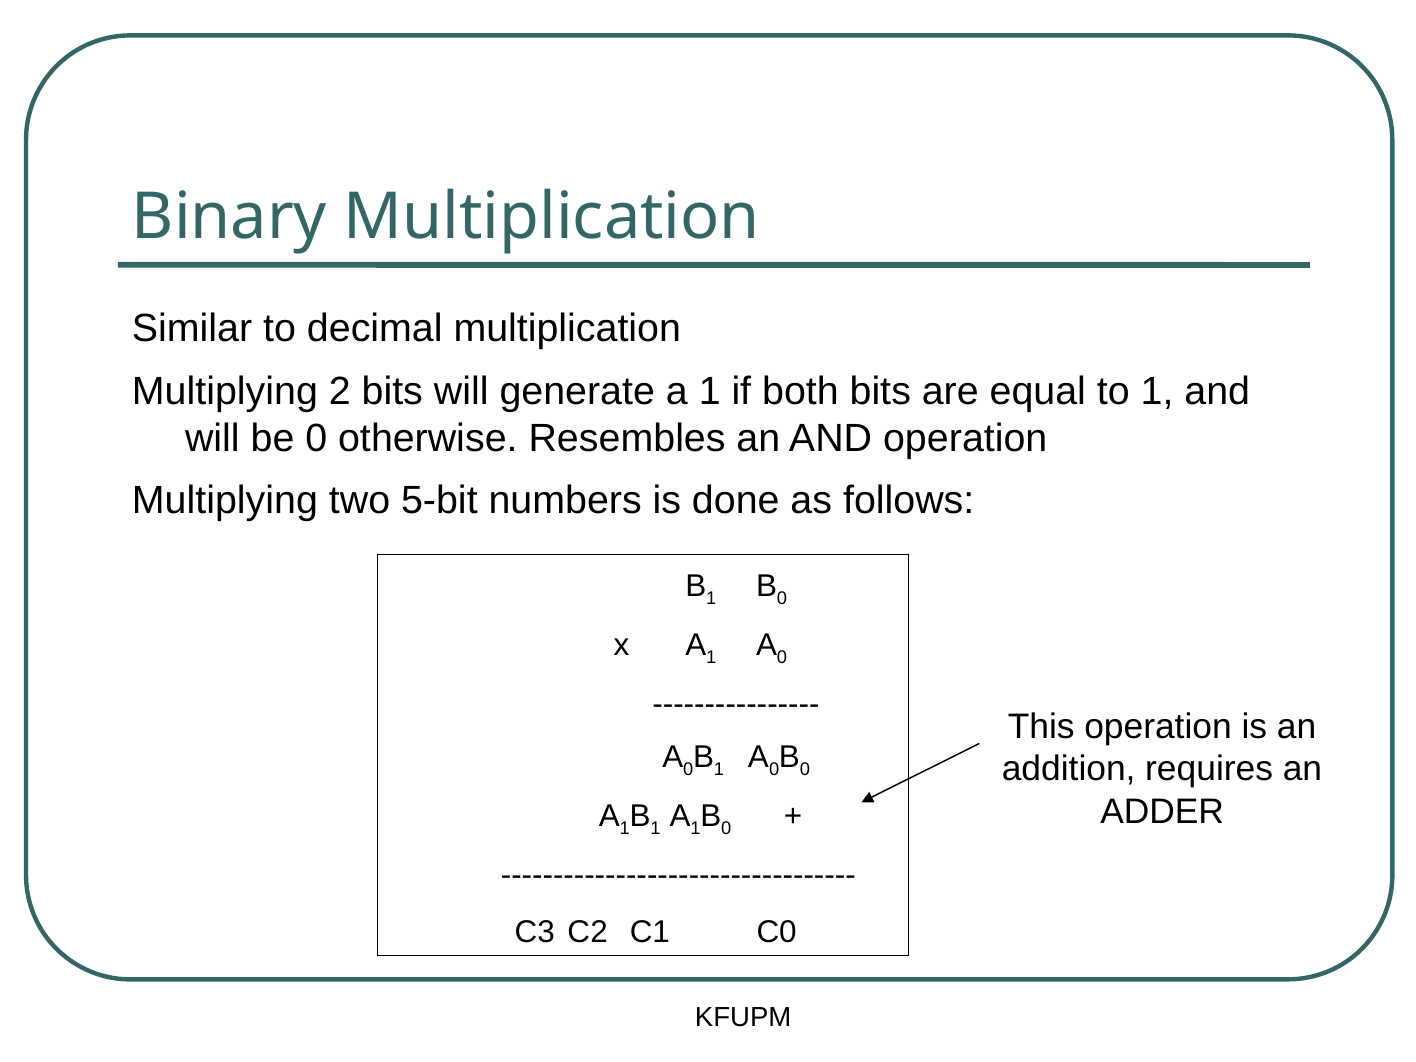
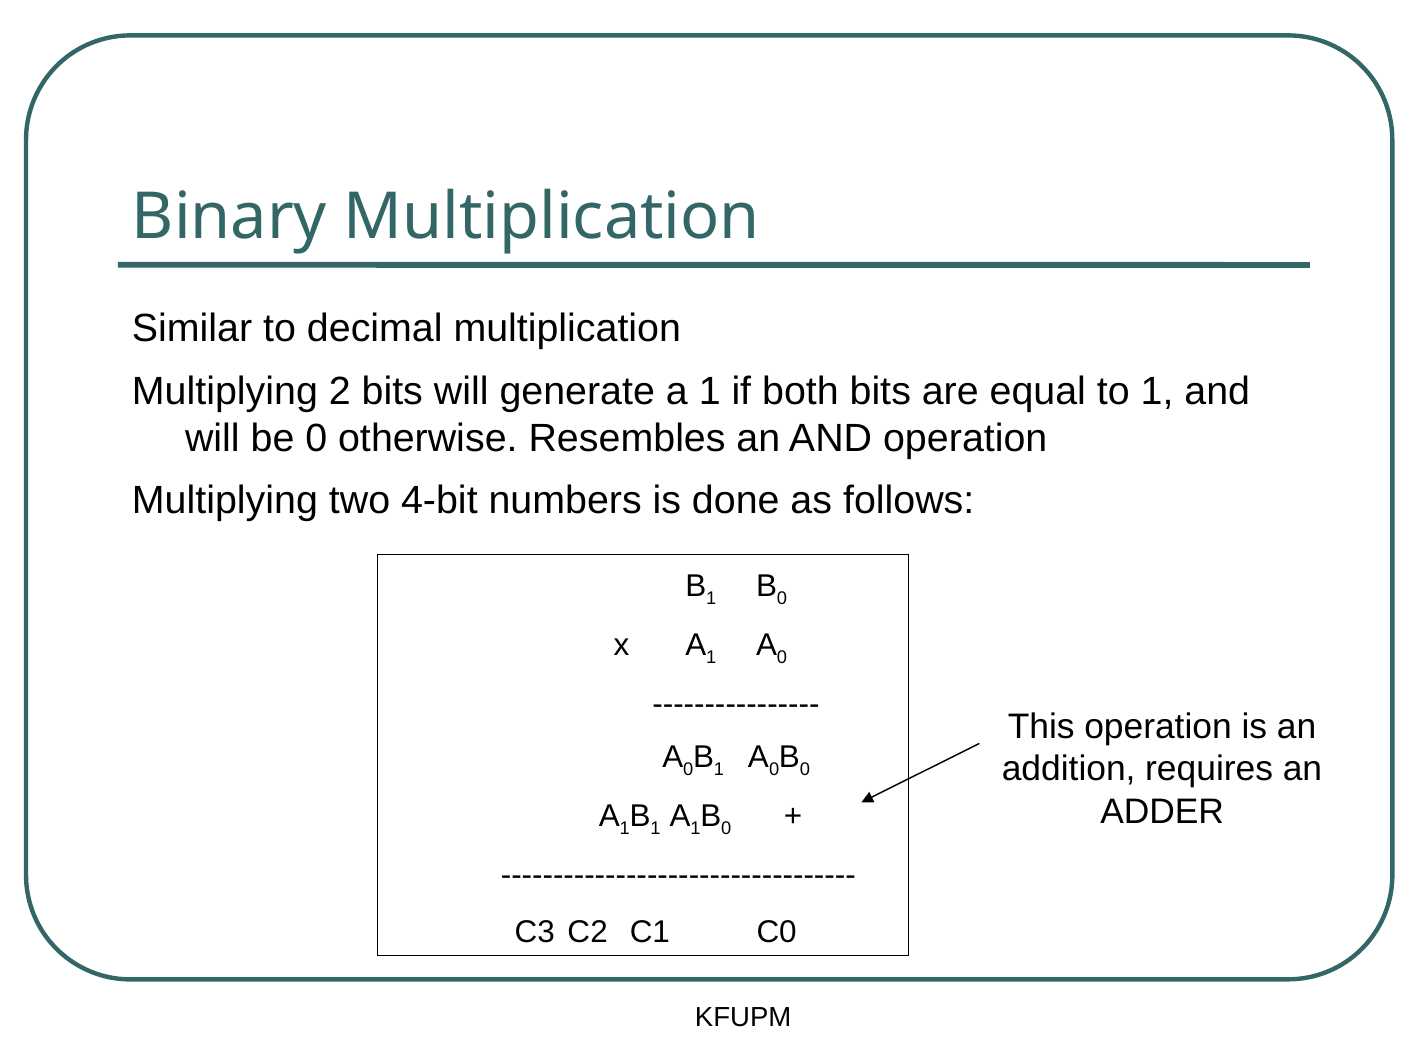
5-bit: 5-bit -> 4-bit
